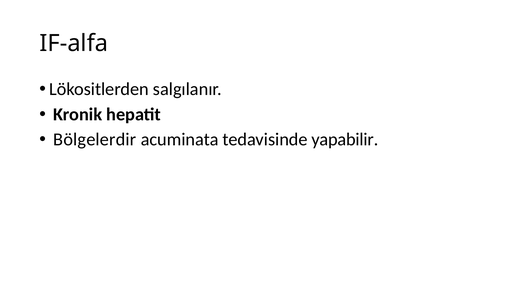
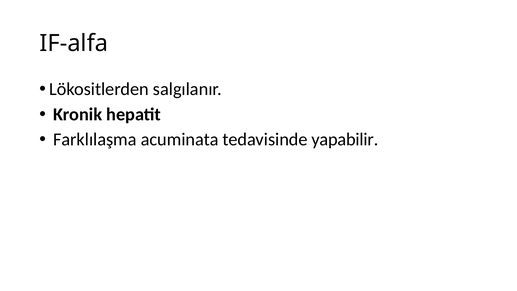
Bölgelerdir: Bölgelerdir -> Farklılaşma
